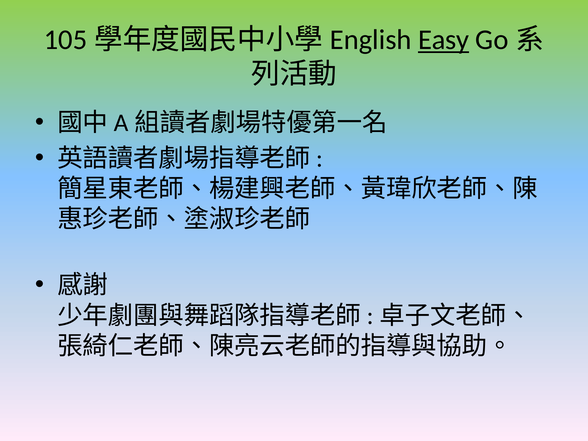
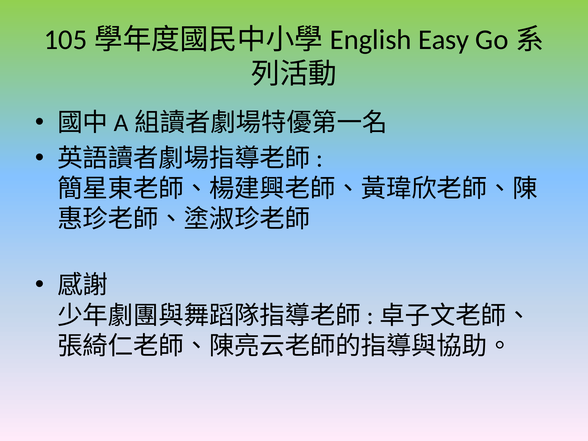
Easy underline: present -> none
